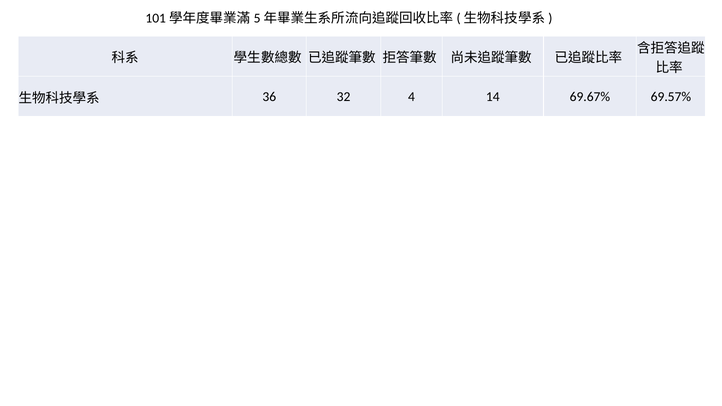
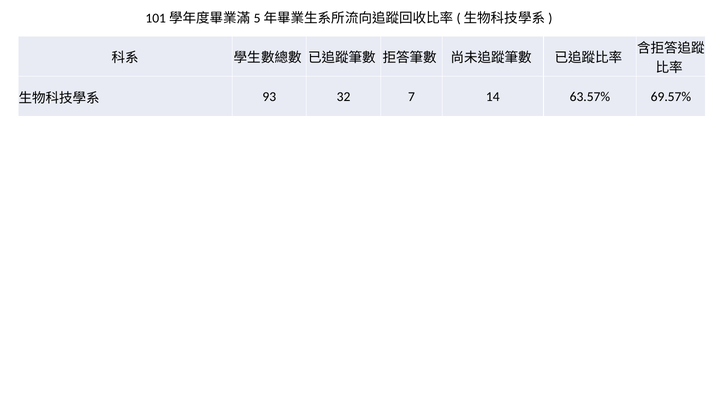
36: 36 -> 93
4: 4 -> 7
69.67%: 69.67% -> 63.57%
